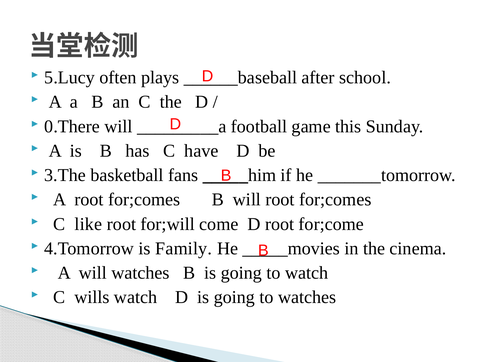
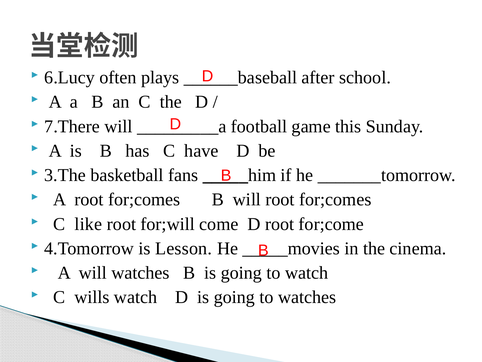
5.Lucy: 5.Lucy -> 6.Lucy
0.There: 0.There -> 7.There
Family: Family -> Lesson
